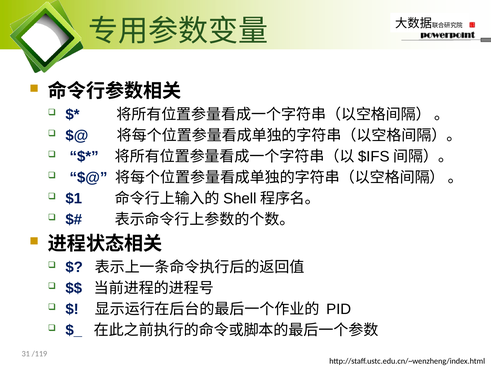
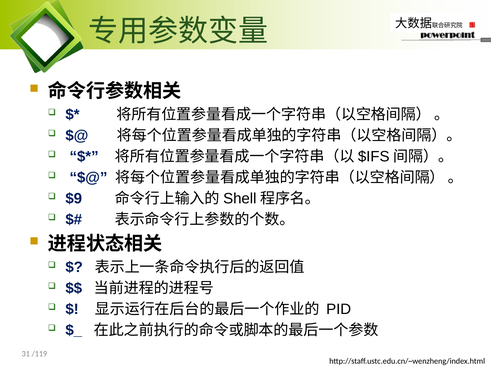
$1: $1 -> $9
